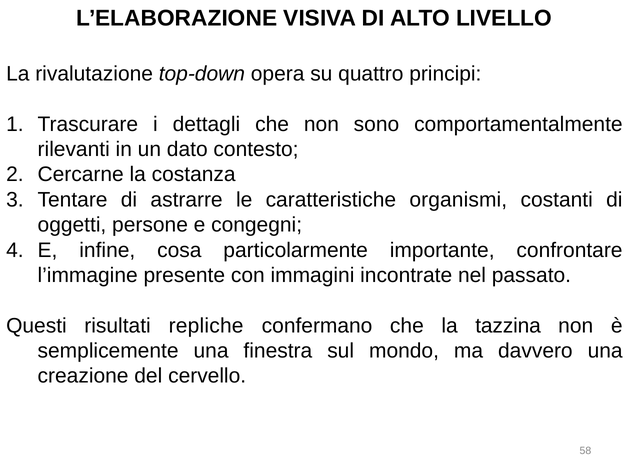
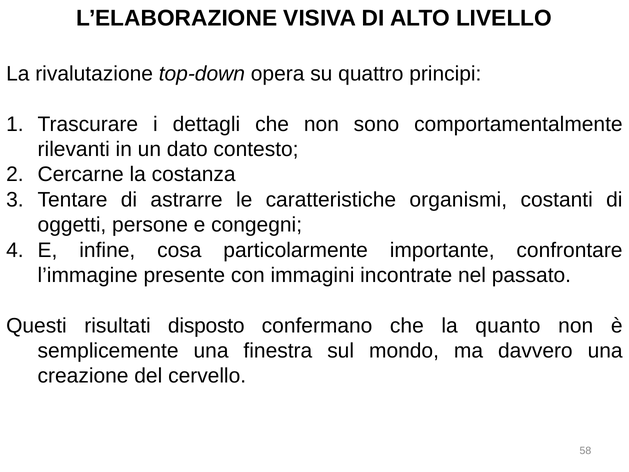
repliche: repliche -> disposto
tazzina: tazzina -> quanto
